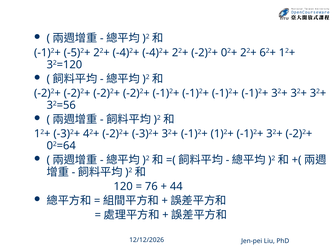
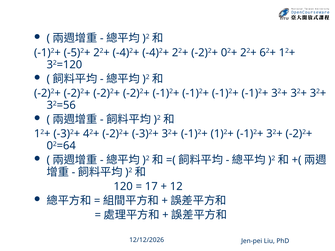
76: 76 -> 17
44: 44 -> 12
